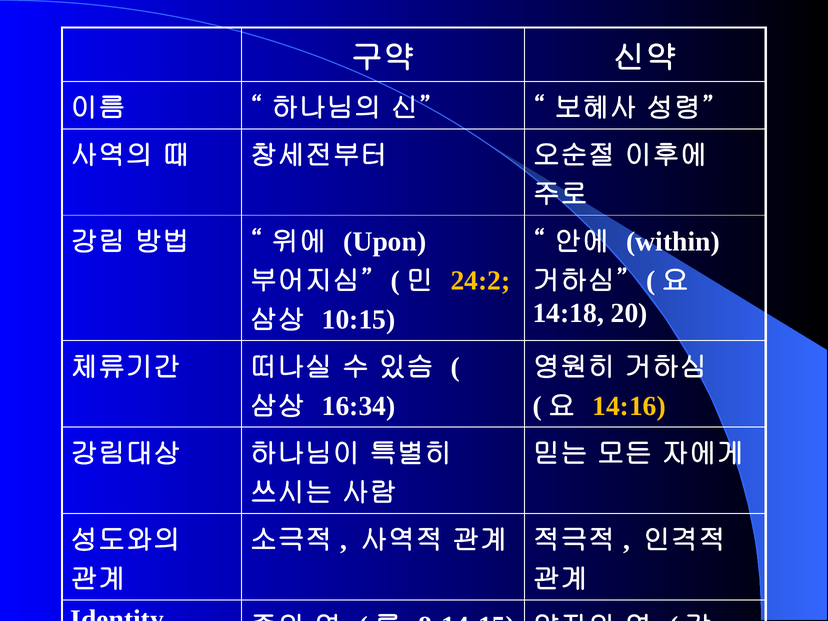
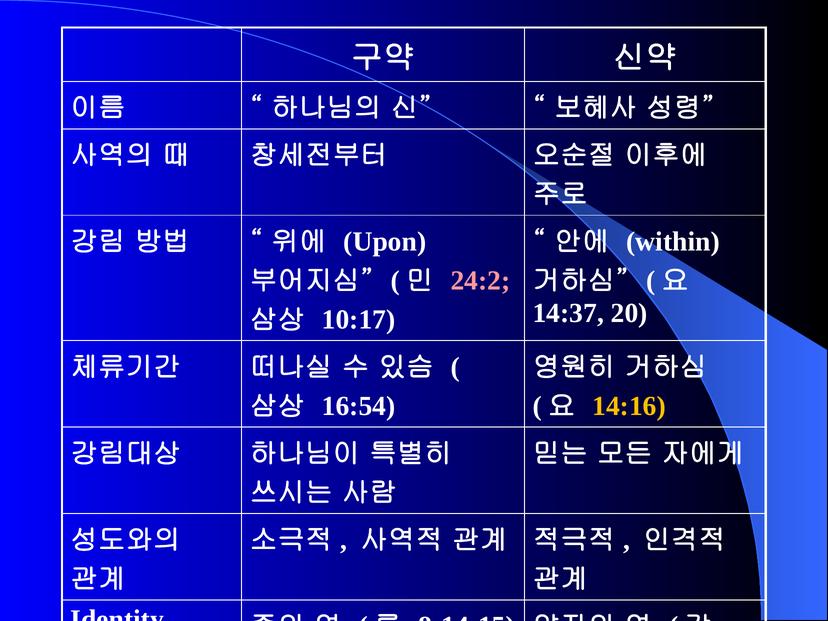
24:2 colour: yellow -> pink
14:18: 14:18 -> 14:37
10:15: 10:15 -> 10:17
16:34: 16:34 -> 16:54
